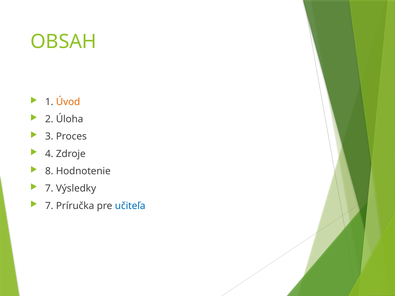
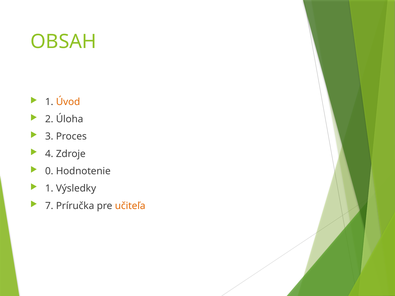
8: 8 -> 0
7 at (49, 189): 7 -> 1
učiteľa colour: blue -> orange
